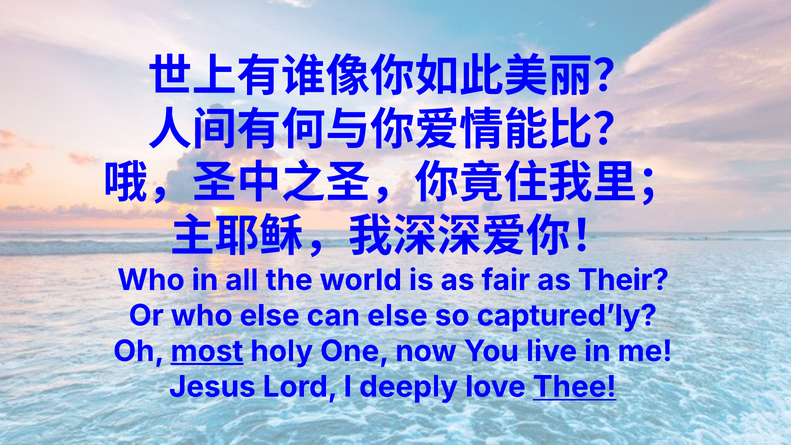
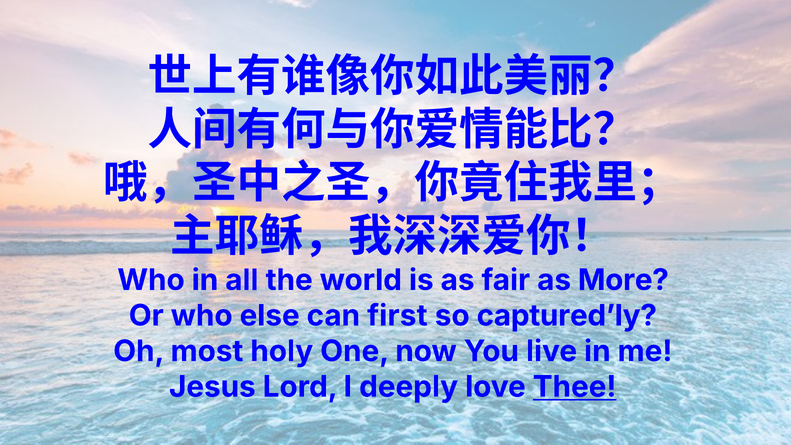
Their: Their -> More
can else: else -> first
most underline: present -> none
